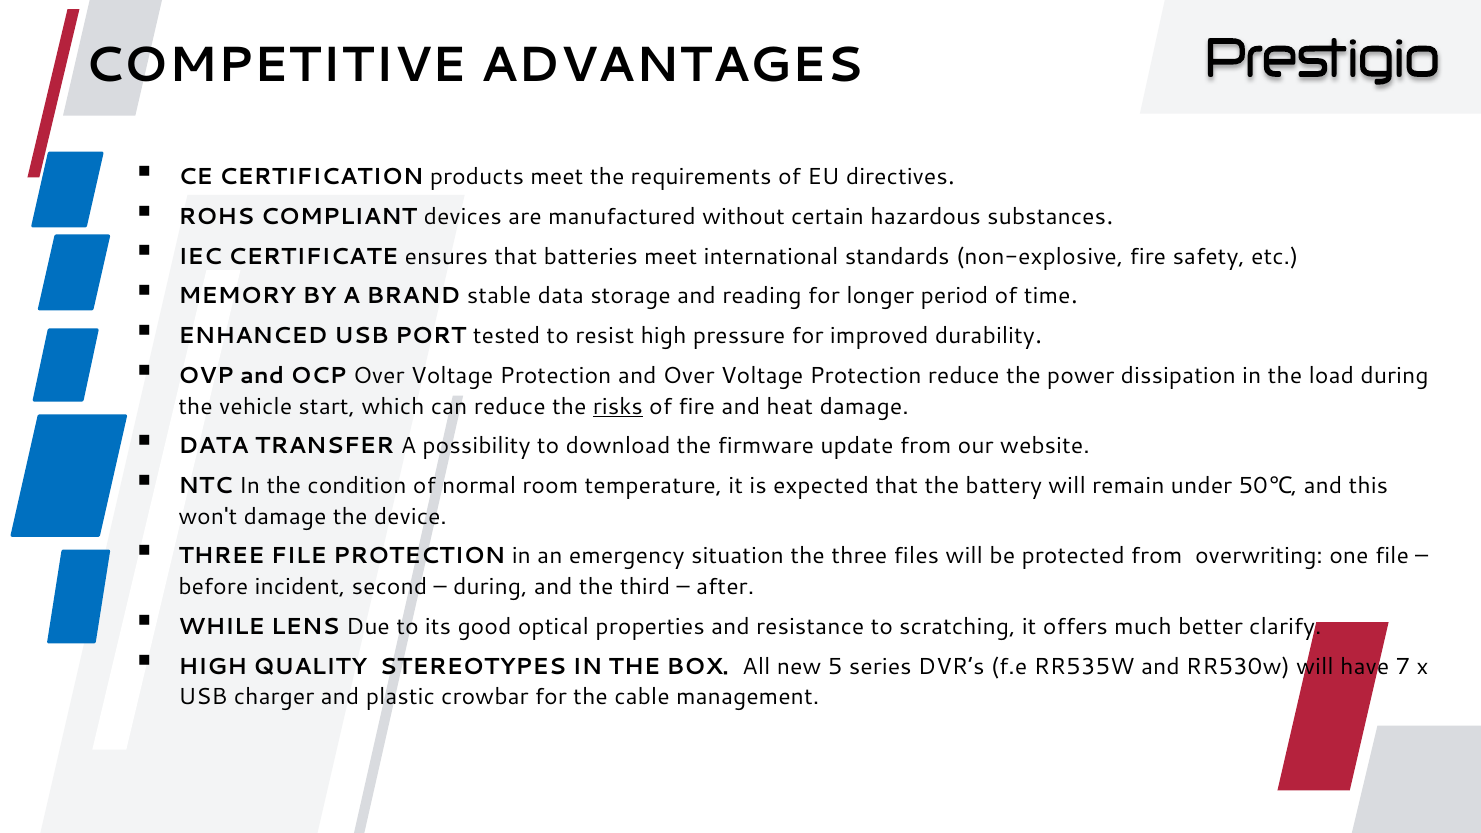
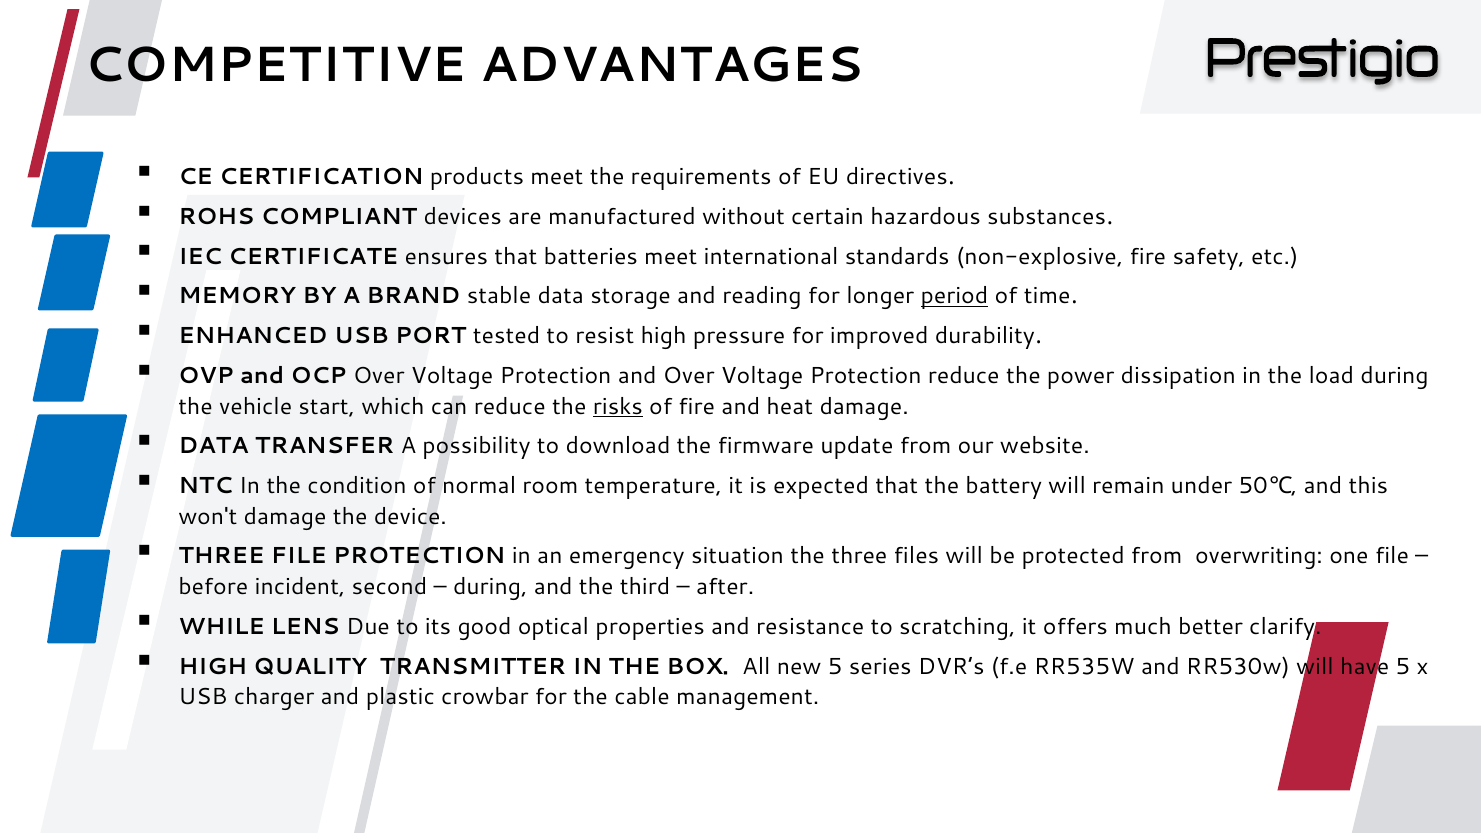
period underline: none -> present
STEREOTYPES: STEREOTYPES -> TRANSMITTER
have 7: 7 -> 5
